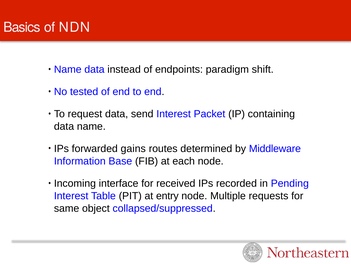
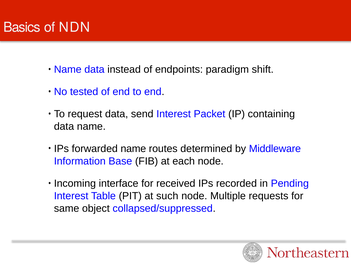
forwarded gains: gains -> name
entry: entry -> such
